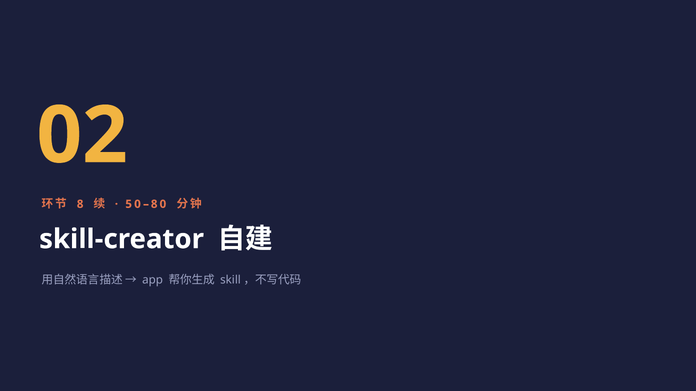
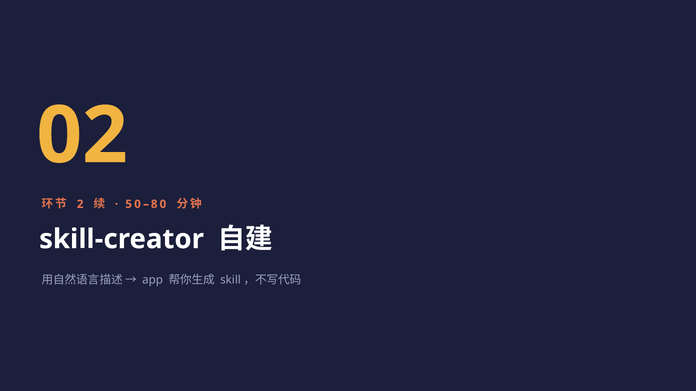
8: 8 -> 2
